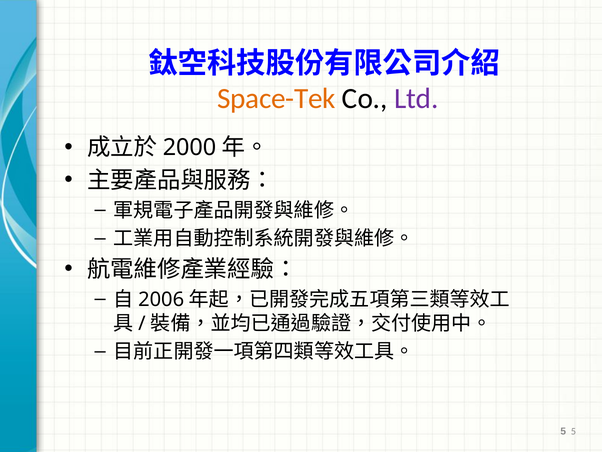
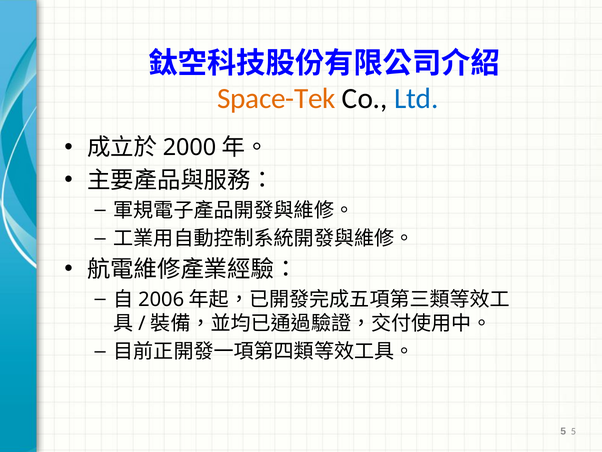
Ltd colour: purple -> blue
